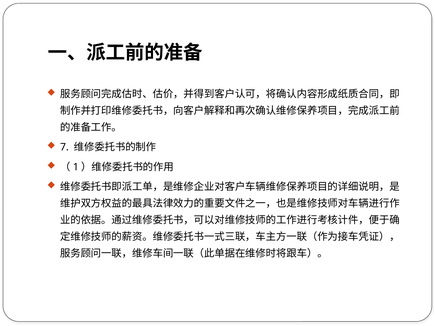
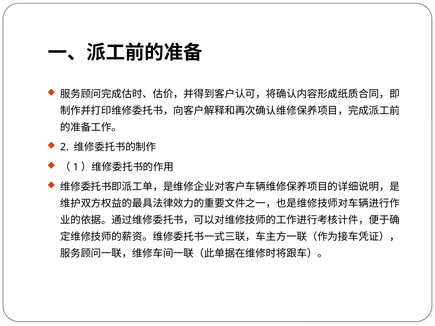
7: 7 -> 2
